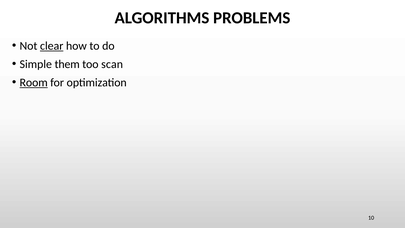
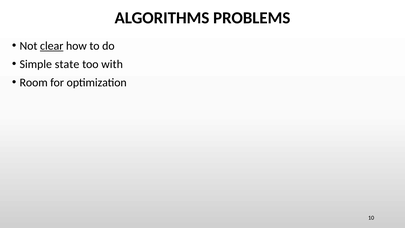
them: them -> state
scan: scan -> with
Room underline: present -> none
